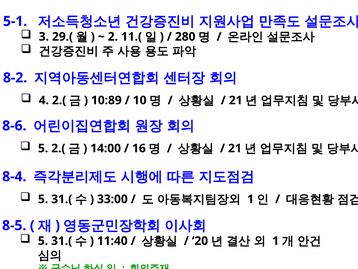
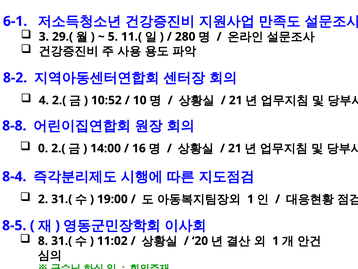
5-1: 5-1 -> 6-1
2: 2 -> 5
10:89: 10:89 -> 10:52
8-6: 8-6 -> 8-8
5 at (43, 148): 5 -> 0
5 at (43, 199): 5 -> 2
33:00: 33:00 -> 19:00
5 at (43, 241): 5 -> 8
11:40: 11:40 -> 11:02
